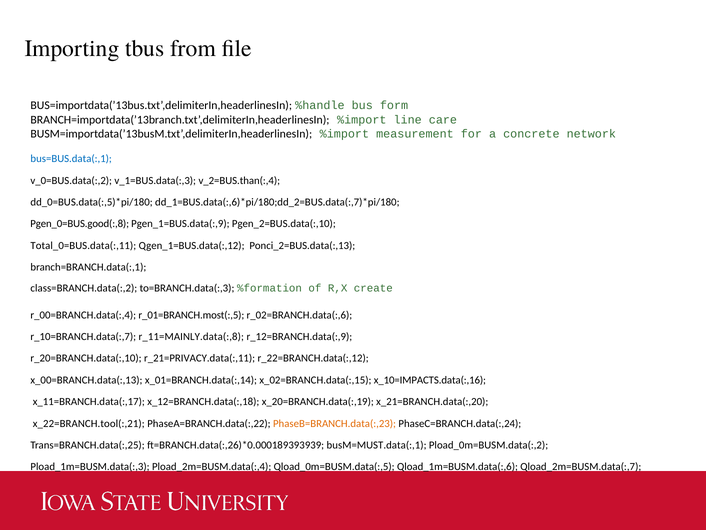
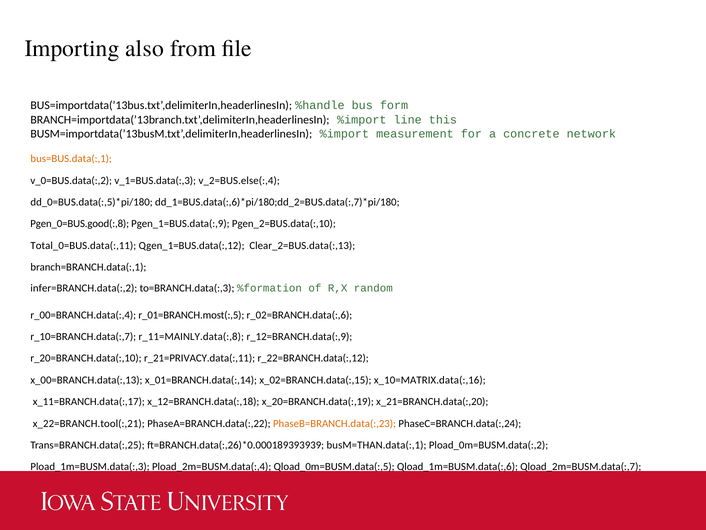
tbus: tbus -> also
care: care -> this
bus=BUS.data(:,1 colour: blue -> orange
v_2=BUS.than(:,4: v_2=BUS.than(:,4 -> v_2=BUS.else(:,4
Ponci_2=BUS.data(:,13: Ponci_2=BUS.data(:,13 -> Clear_2=BUS.data(:,13
class=BRANCH.data(:,2: class=BRANCH.data(:,2 -> infer=BRANCH.data(:,2
create: create -> random
x_10=IMPACTS.data(:,16: x_10=IMPACTS.data(:,16 -> x_10=MATRIX.data(:,16
busM=MUST.data(:,1: busM=MUST.data(:,1 -> busM=THAN.data(:,1
